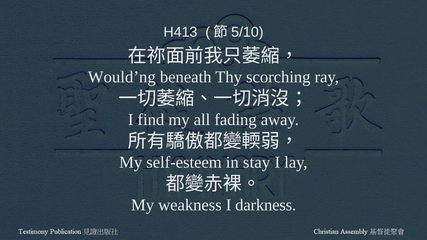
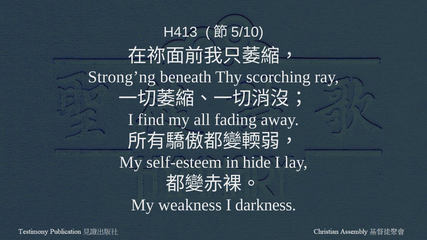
Would’ng: Would’ng -> Strong’ng
stay: stay -> hide
